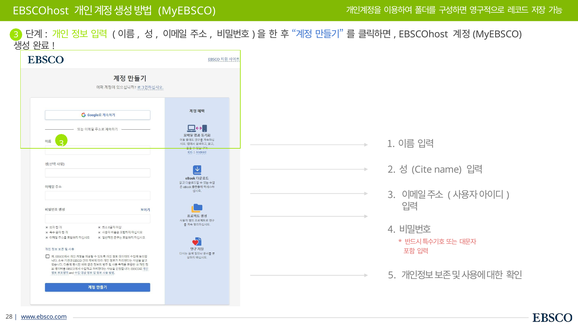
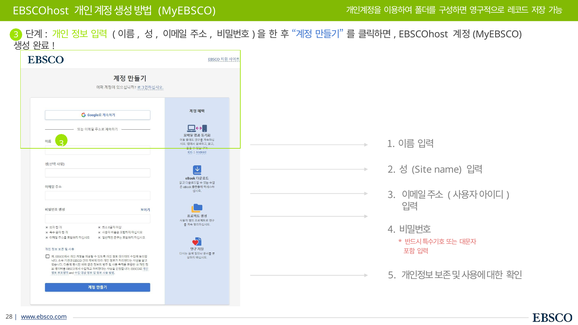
Cite: Cite -> Site
